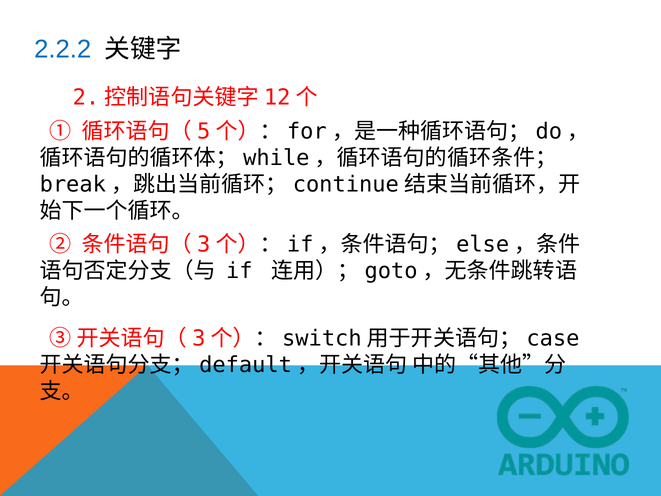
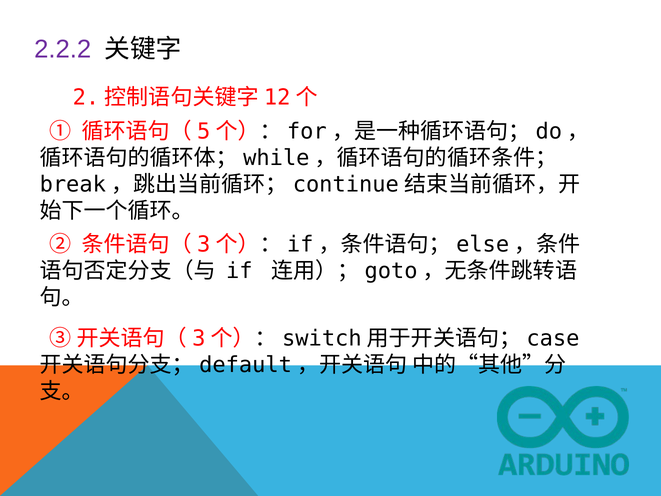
2.2.2 colour: blue -> purple
